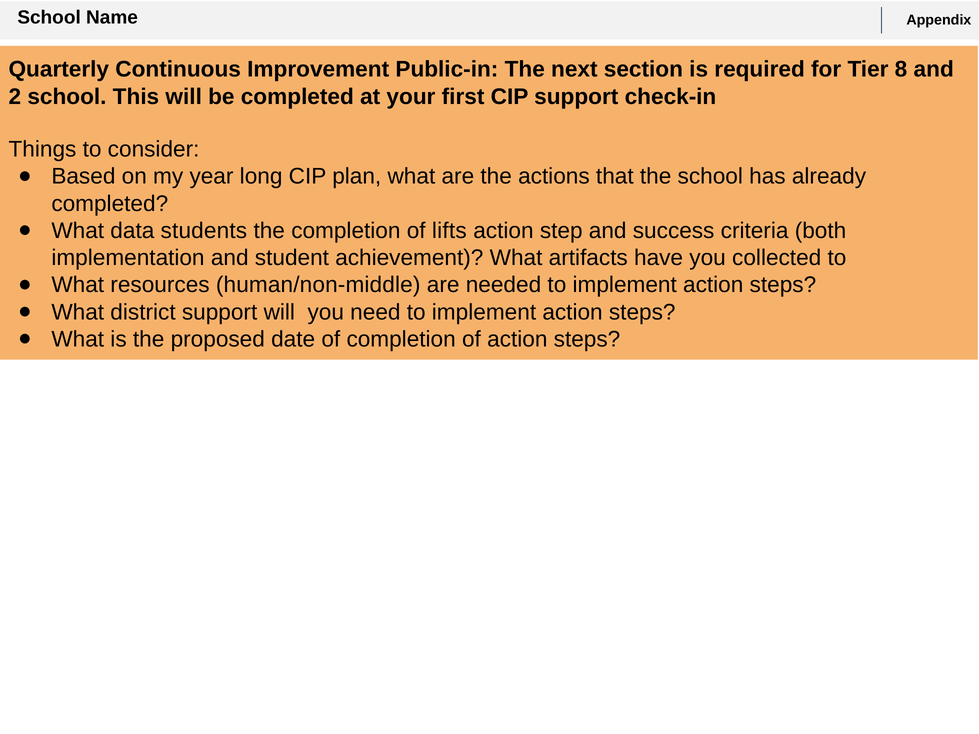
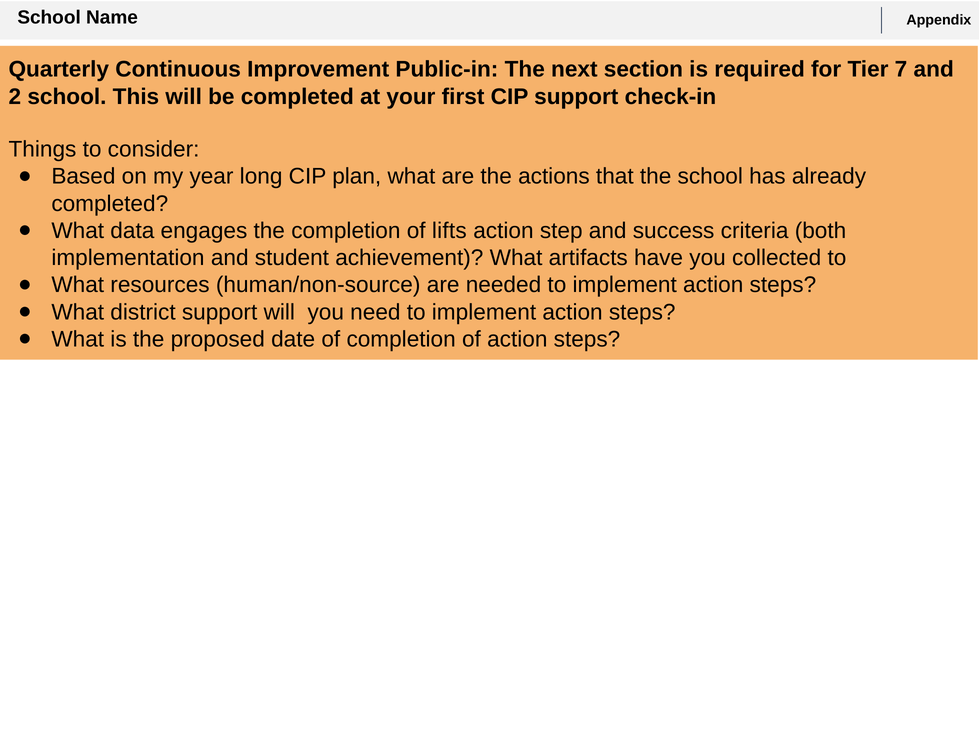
8: 8 -> 7
students: students -> engages
human/non-middle: human/non-middle -> human/non-source
